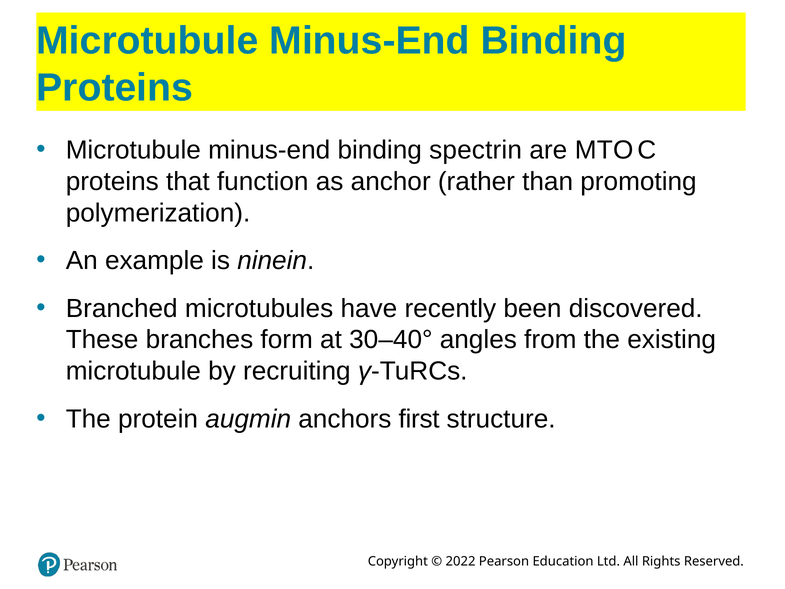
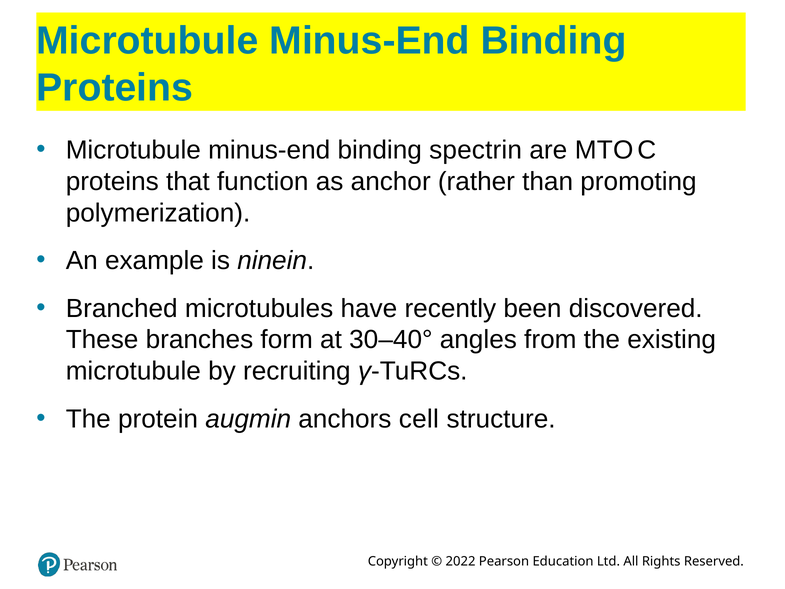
first: first -> cell
